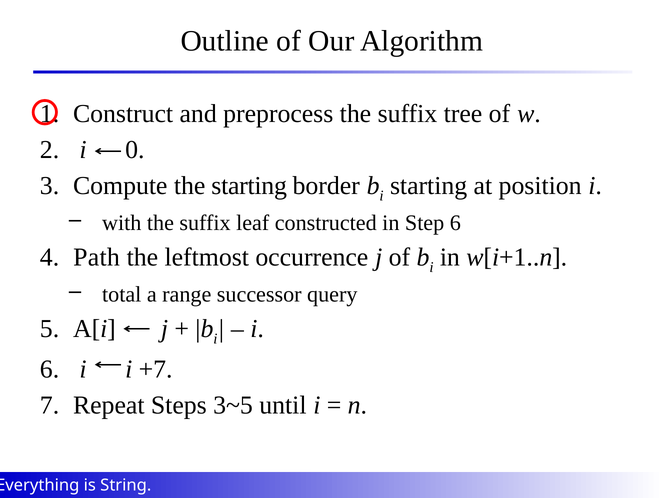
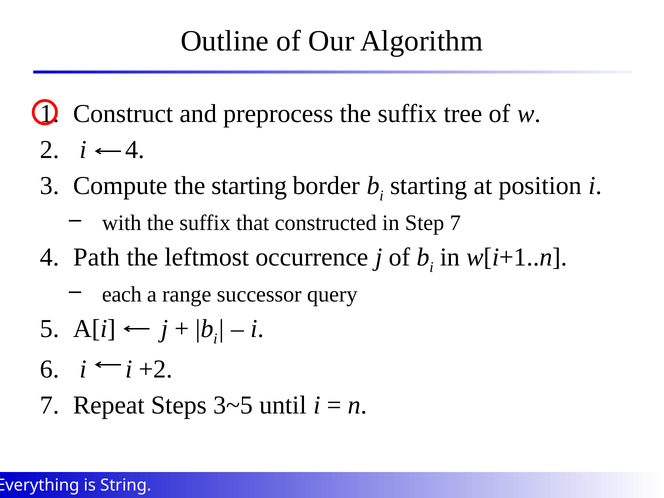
i 0: 0 -> 4
leaf: leaf -> that
Step 6: 6 -> 7
total: total -> each
+7: +7 -> +2
